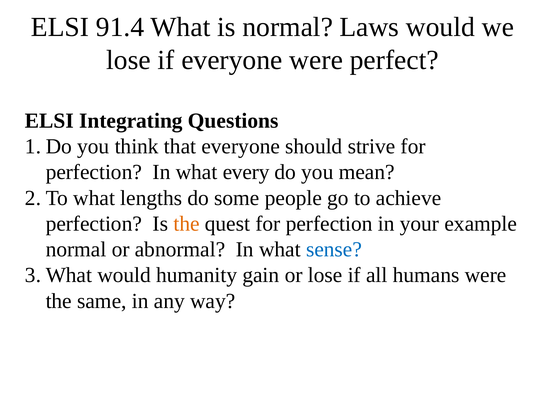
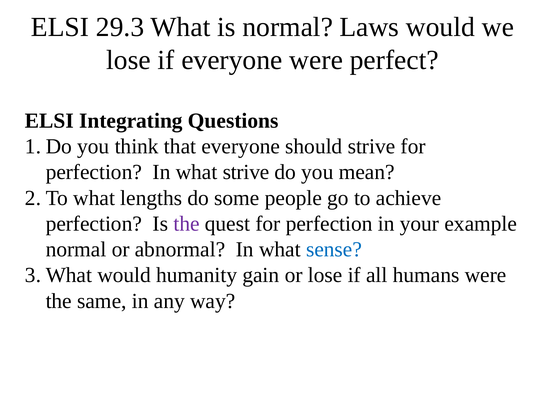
91.4: 91.4 -> 29.3
what every: every -> strive
the at (186, 224) colour: orange -> purple
